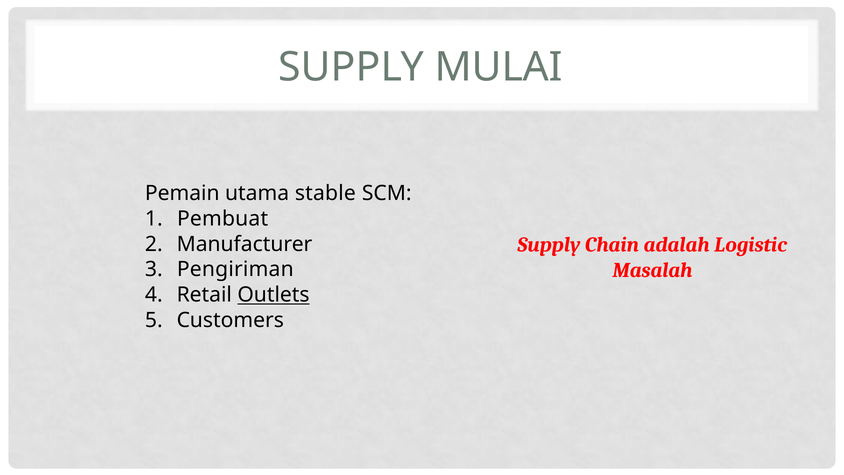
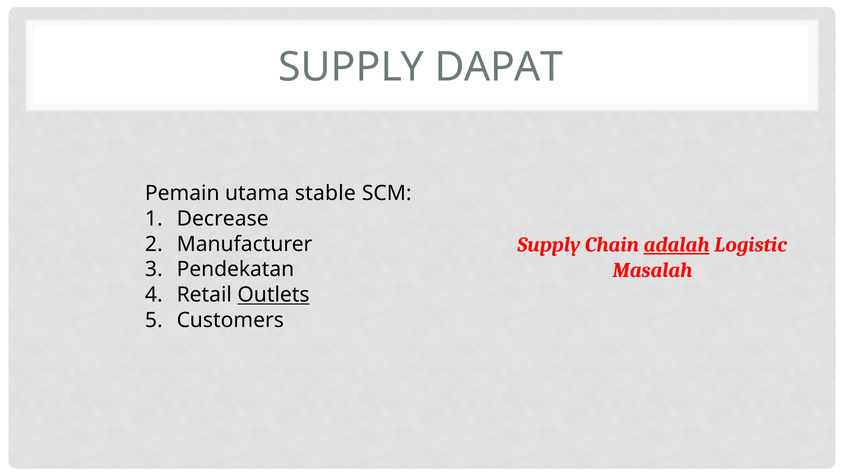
MULAI: MULAI -> DAPAT
Pembuat: Pembuat -> Decrease
adalah underline: none -> present
Pengiriman: Pengiriman -> Pendekatan
